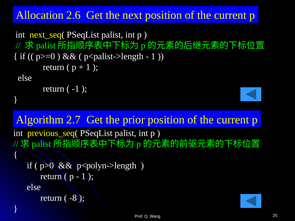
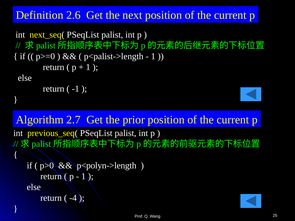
Allocation: Allocation -> Definition
-8: -8 -> -4
